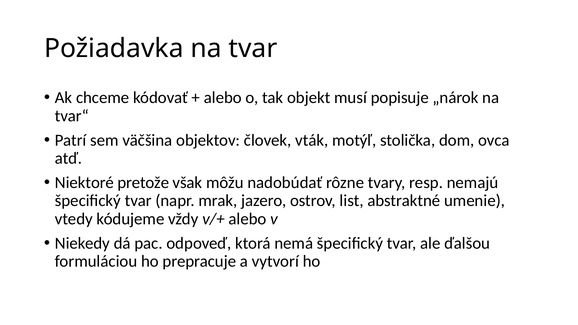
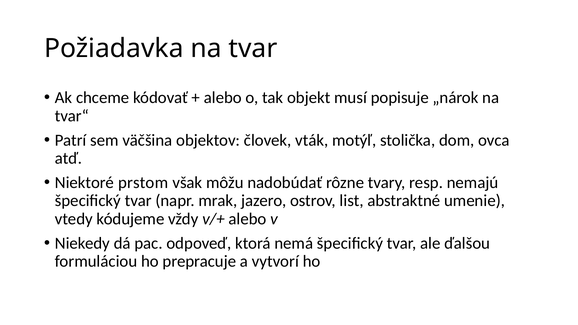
pretože: pretože -> prstom
